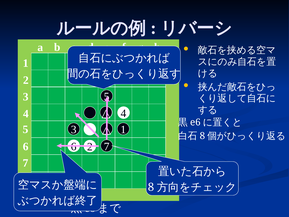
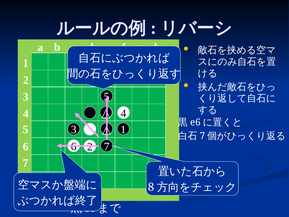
8 at (202, 136): 8 -> 7
